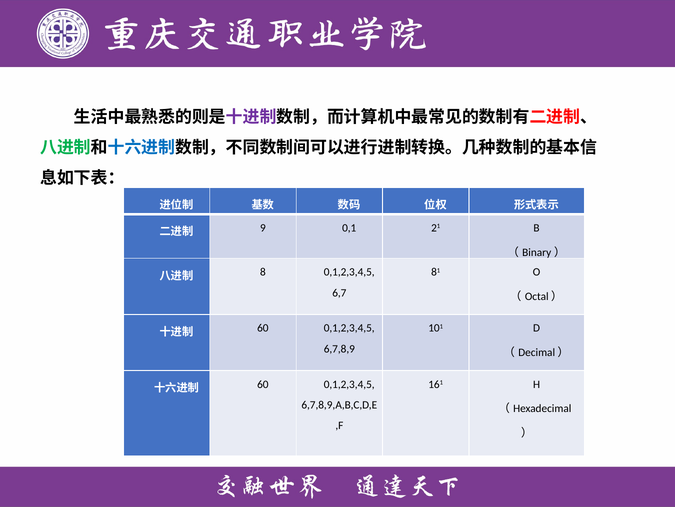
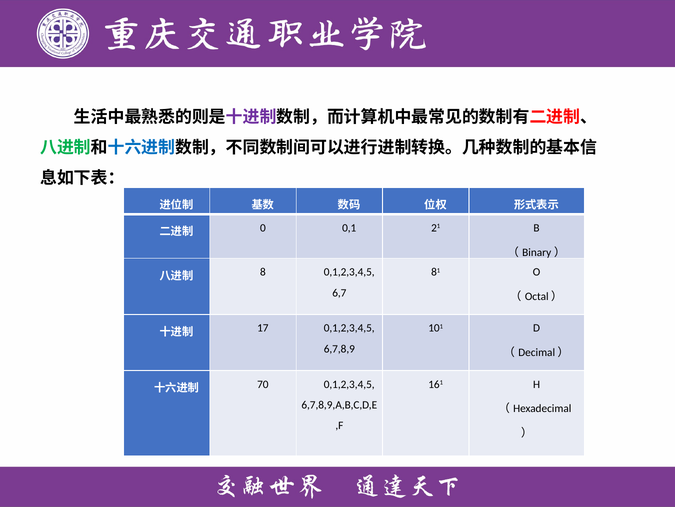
9: 9 -> 0
60 at (263, 328): 60 -> 17
60 at (263, 384): 60 -> 70
